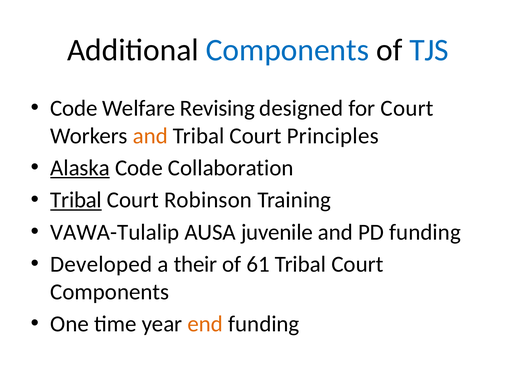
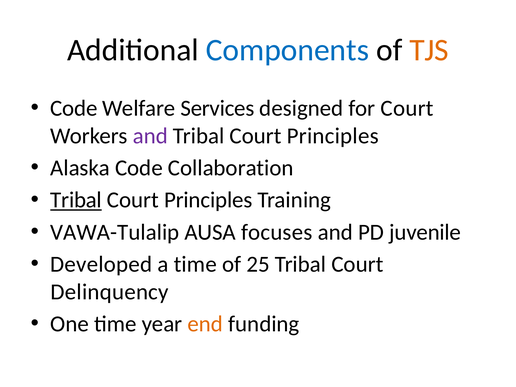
TJS colour: blue -> orange
Revising: Revising -> Services
and at (150, 136) colour: orange -> purple
Alaska underline: present -> none
Robinson at (208, 200): Robinson -> Principles
juvenile: juvenile -> focuses
PD funding: funding -> juvenile
a their: their -> time
61: 61 -> 25
Components at (110, 292): Components -> Delinquency
